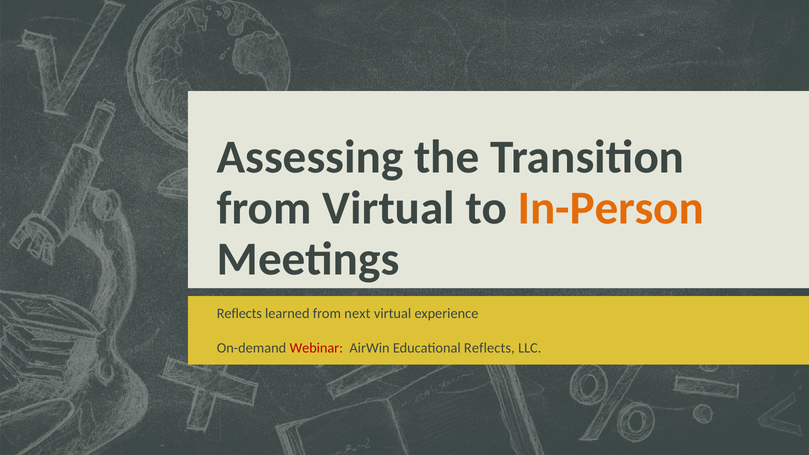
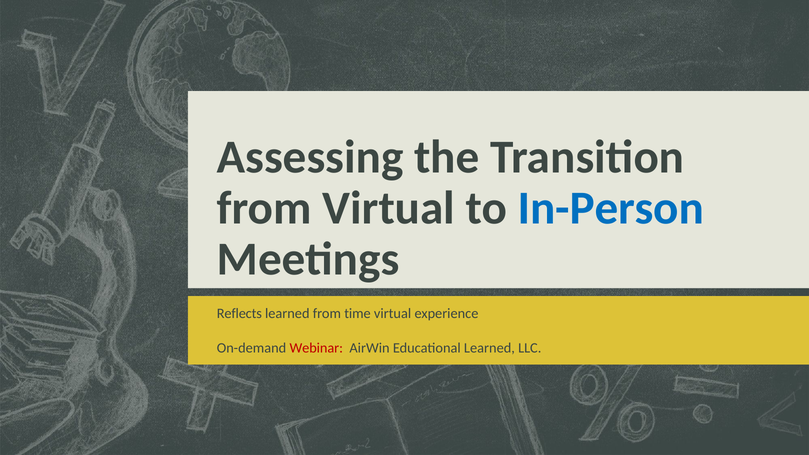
In-Person colour: orange -> blue
next: next -> time
Educational Reflects: Reflects -> Learned
